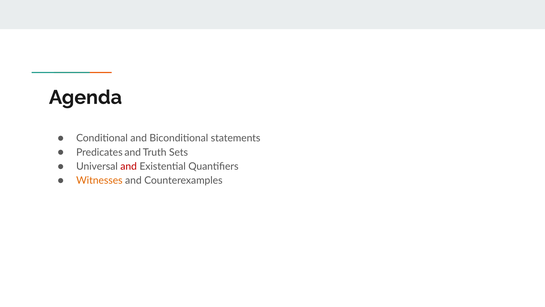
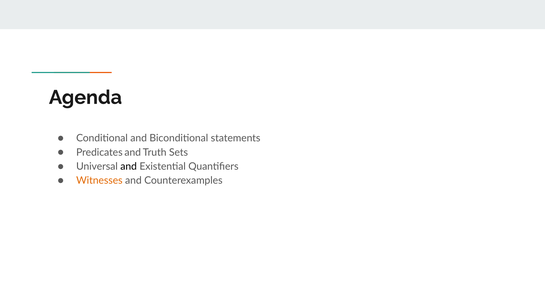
and at (129, 166) colour: red -> black
